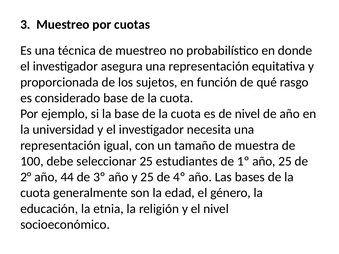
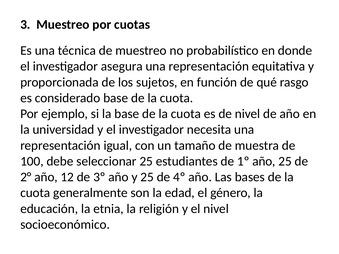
44: 44 -> 12
